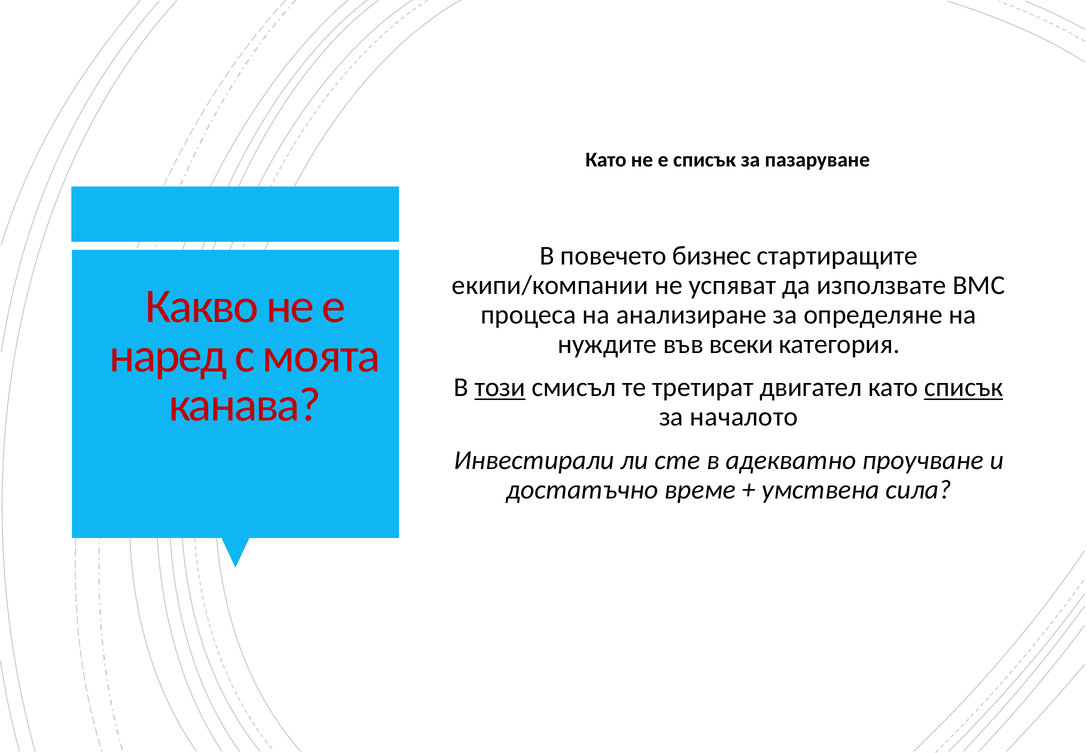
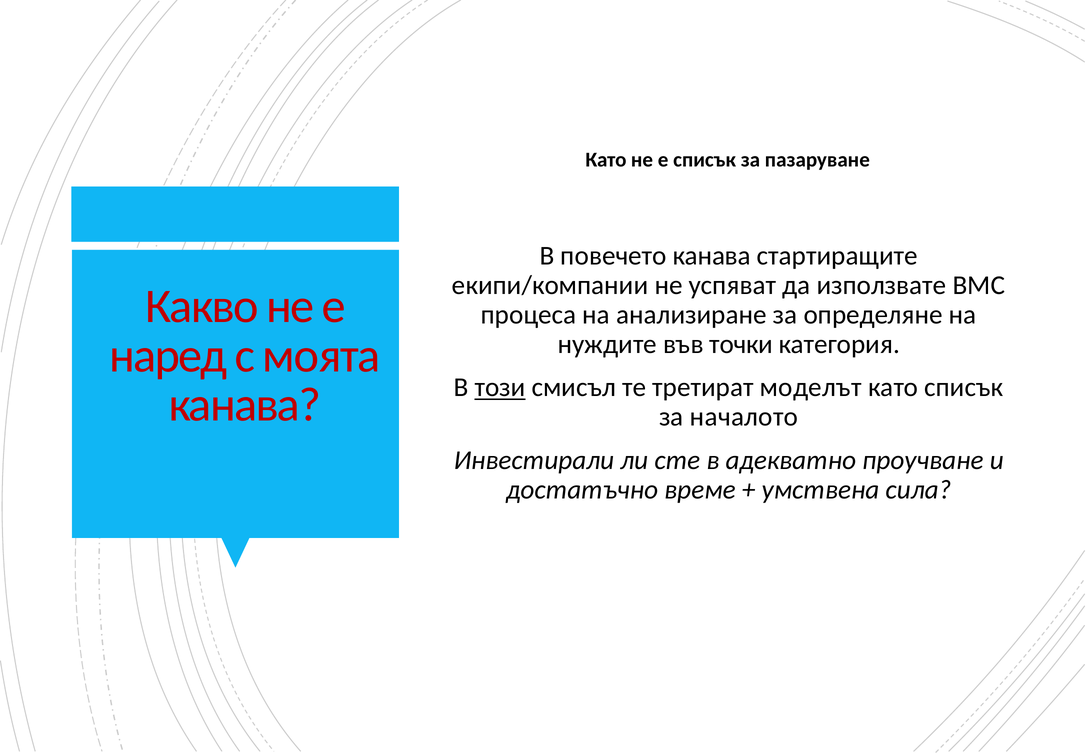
повечето бизнес: бизнес -> канава
всеки: всеки -> точки
двигател: двигател -> моделът
списък at (964, 387) underline: present -> none
